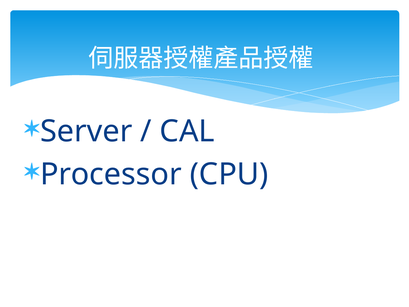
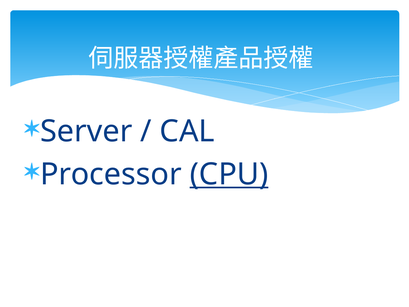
CPU underline: none -> present
